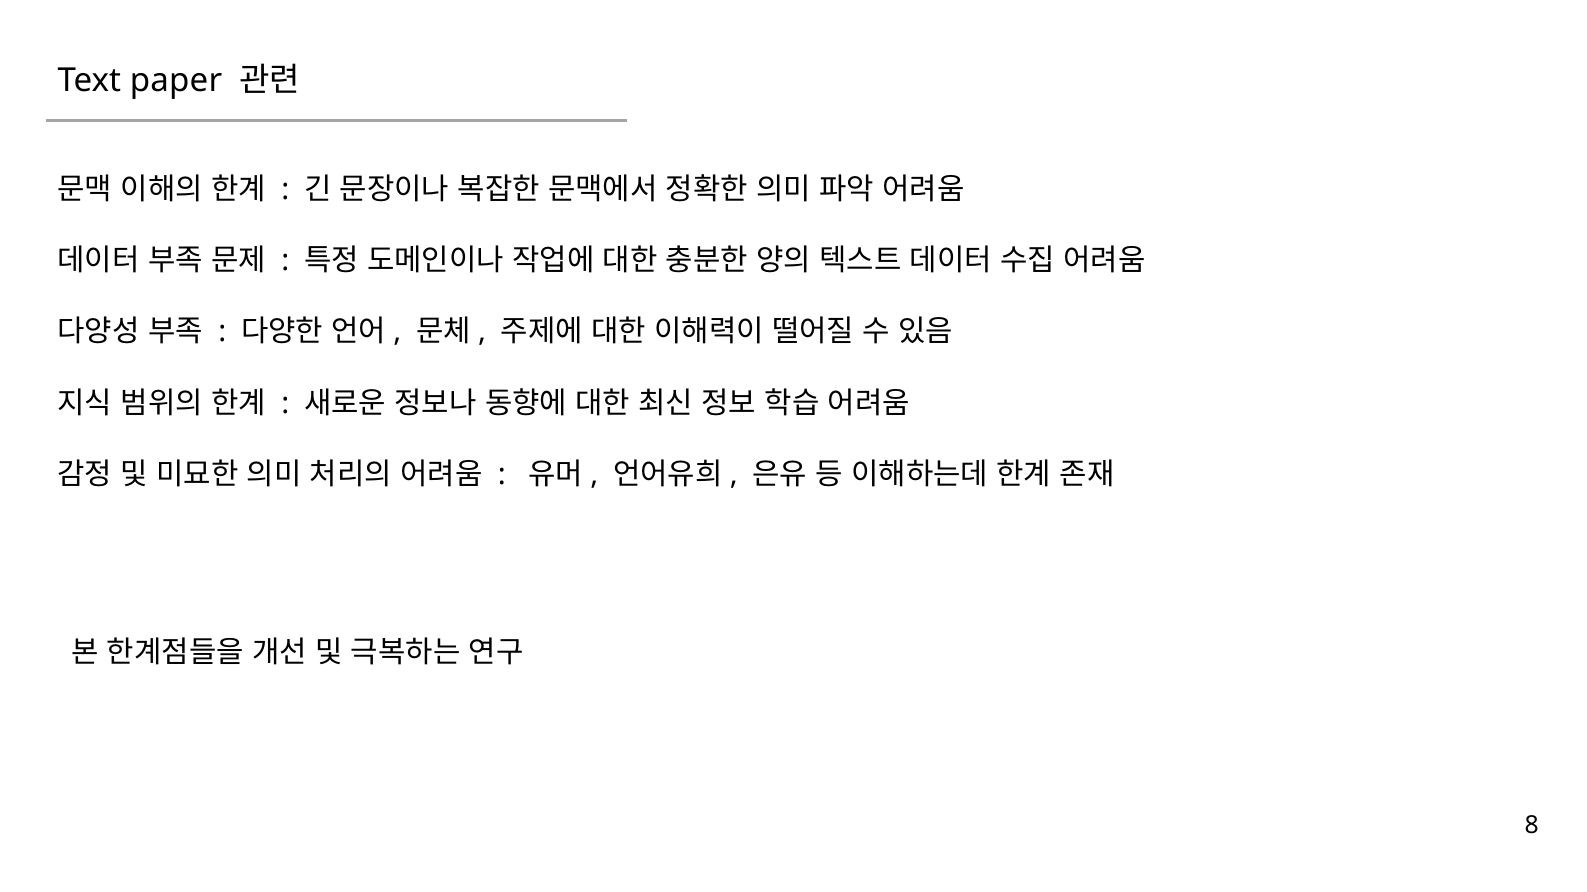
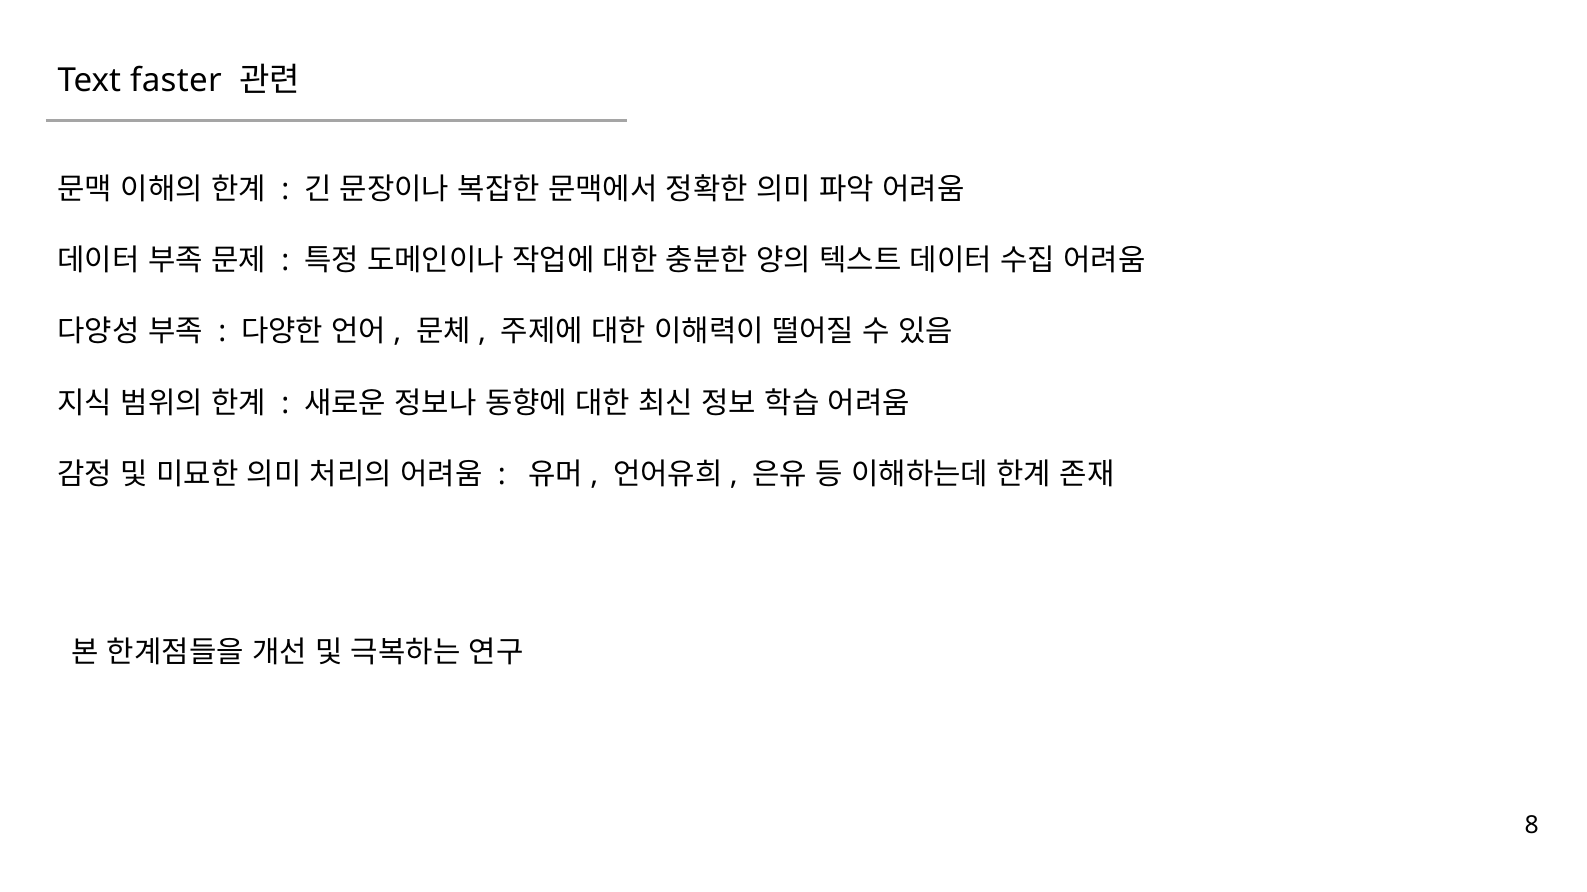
paper: paper -> faster
